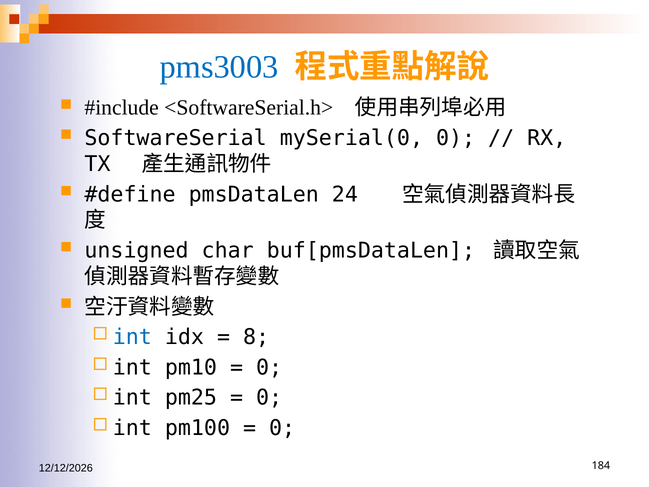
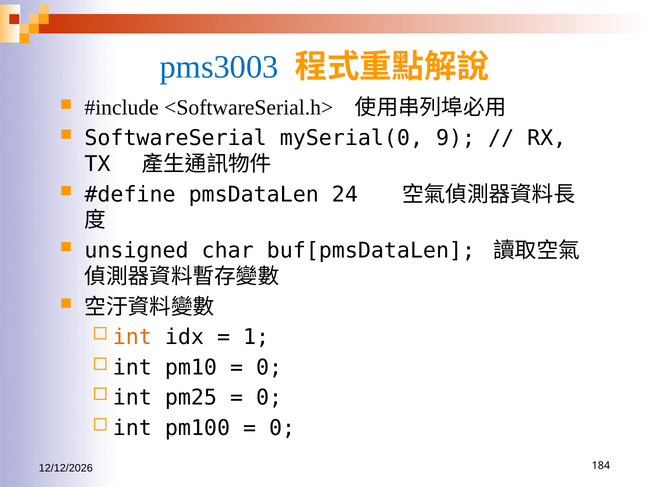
mySerial(0 0: 0 -> 9
int at (132, 337) colour: blue -> orange
8: 8 -> 1
